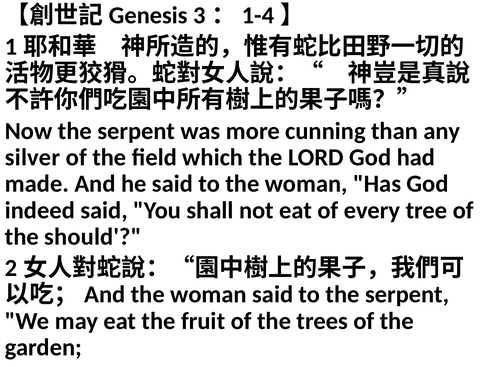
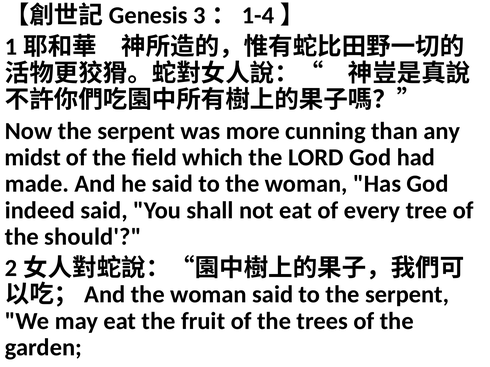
silver: silver -> midst
